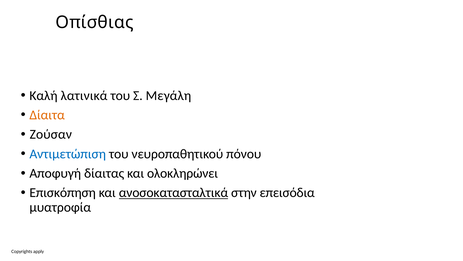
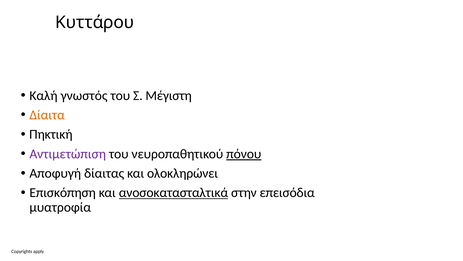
Οπίσθιας: Οπίσθιας -> Κυττάρου
λατινικά: λατινικά -> γνωστός
Μεγάλη: Μεγάλη -> Μέγιστη
Ζούσαν: Ζούσαν -> Πηκτική
Αντιμετώπιση colour: blue -> purple
πόνου underline: none -> present
